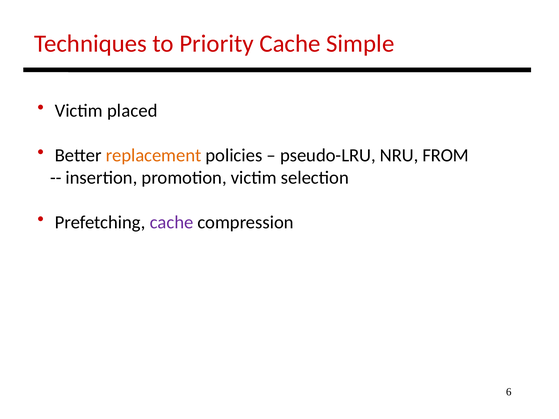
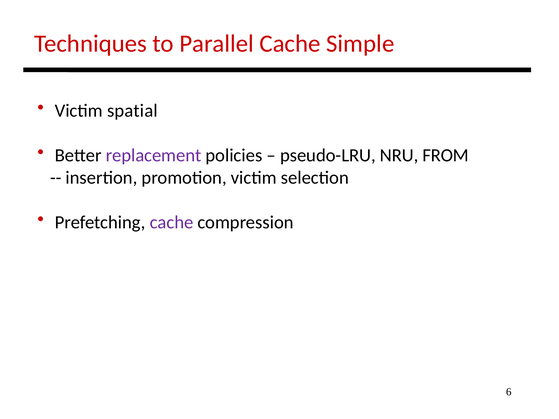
Priority: Priority -> Parallel
placed: placed -> spatial
replacement colour: orange -> purple
